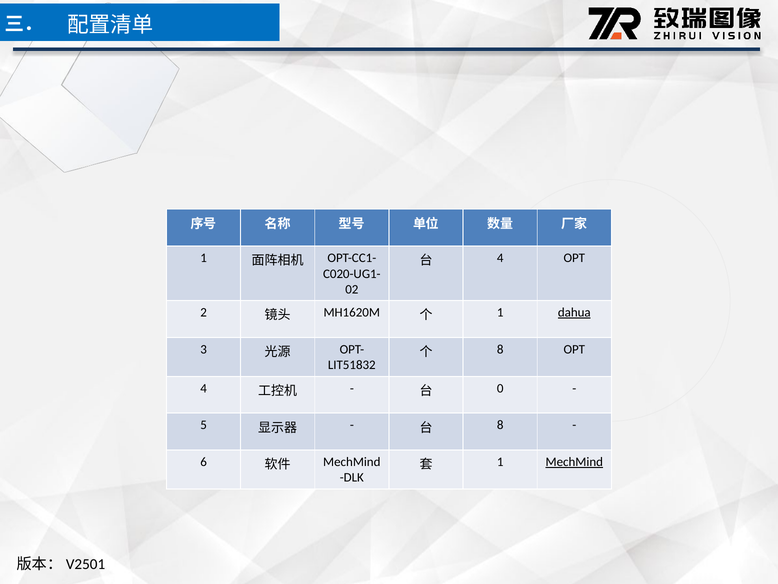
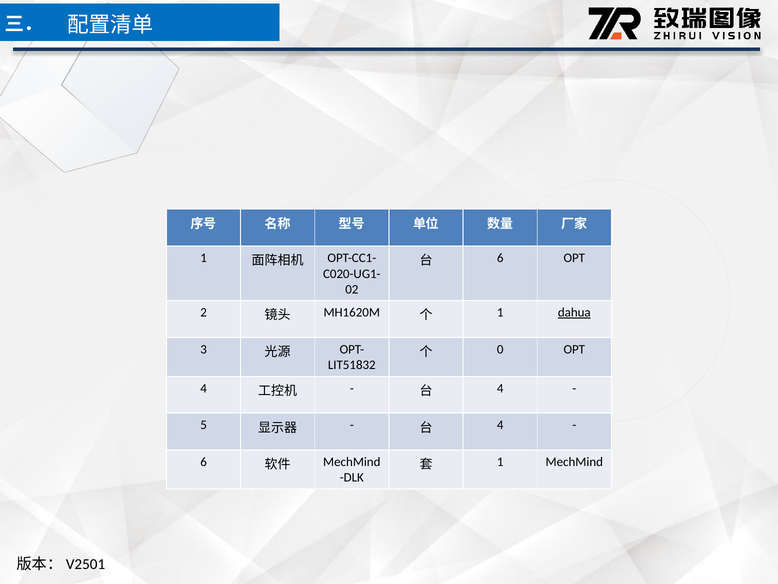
4 at (500, 258): 4 -> 6
8 at (500, 349): 8 -> 0
0 at (500, 388): 0 -> 4
8 at (500, 425): 8 -> 4
MechMind at (574, 461) underline: present -> none
